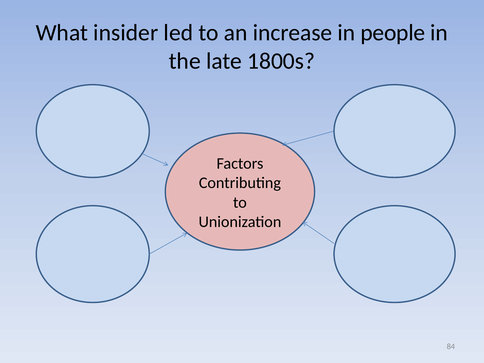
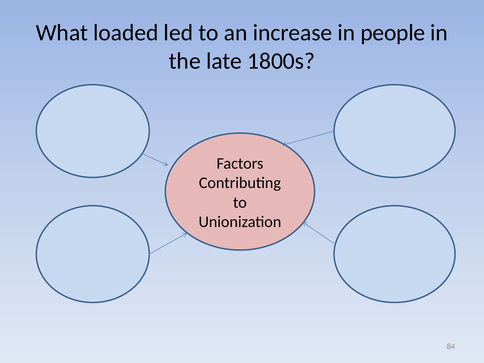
insider: insider -> loaded
